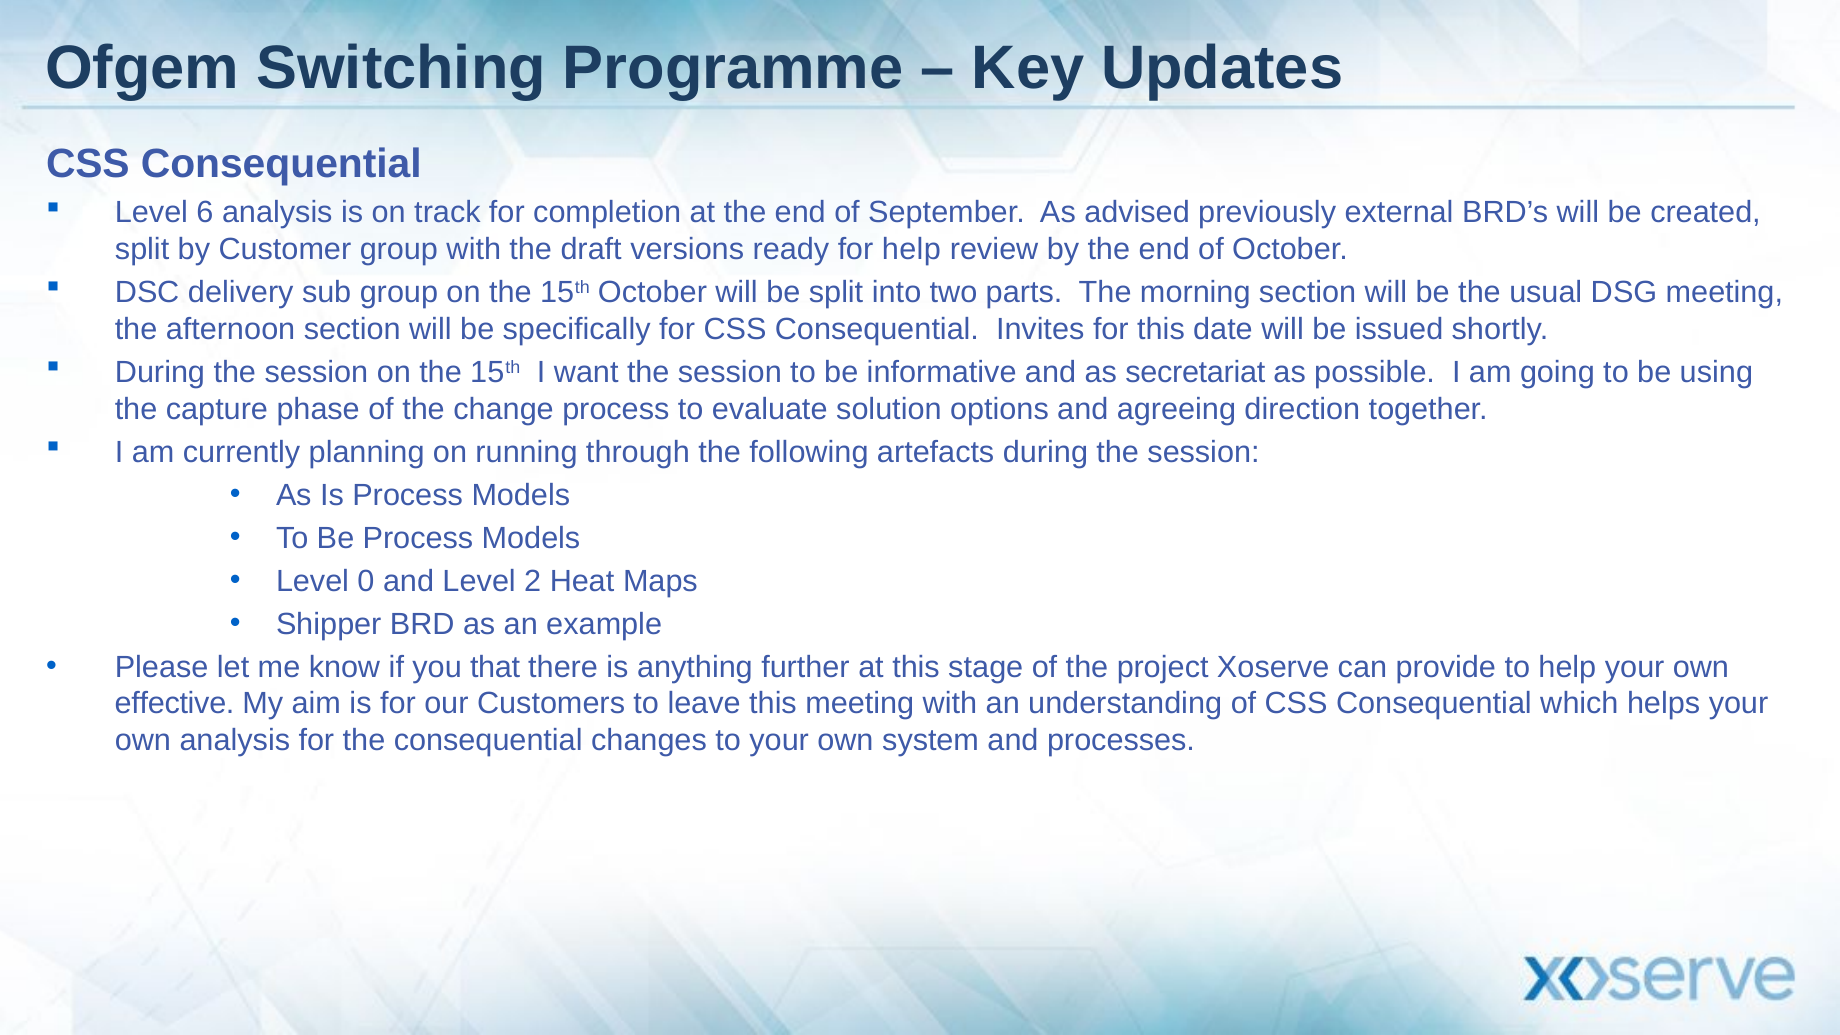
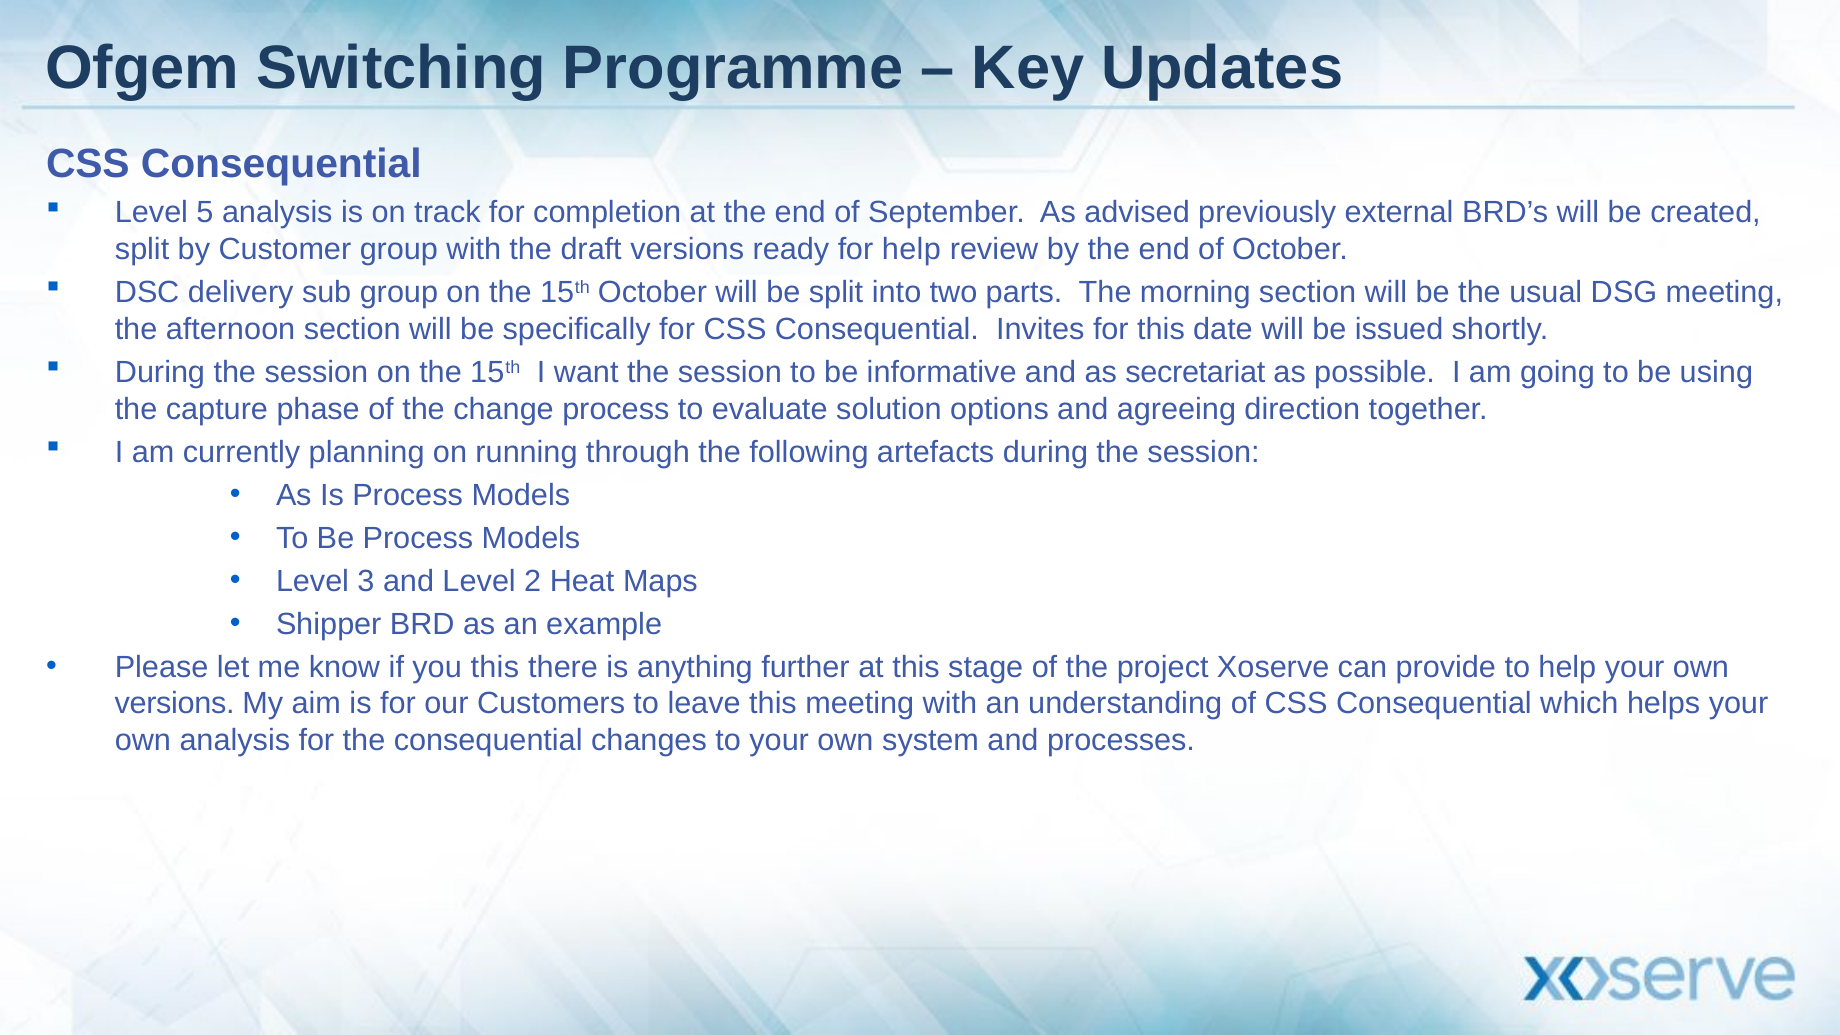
6: 6 -> 5
0: 0 -> 3
you that: that -> this
effective at (175, 704): effective -> versions
